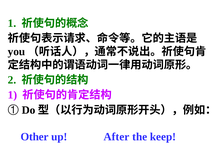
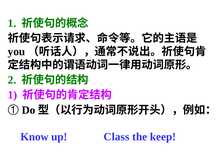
Other: Other -> Know
After: After -> Class
